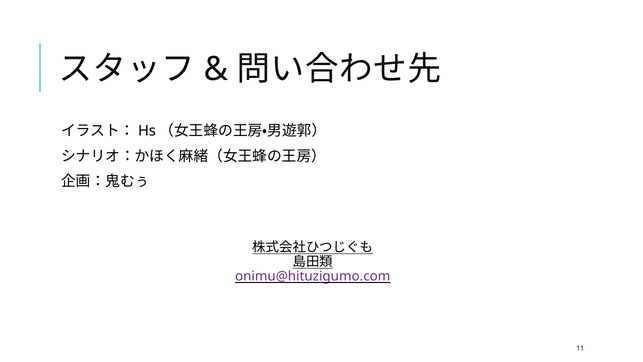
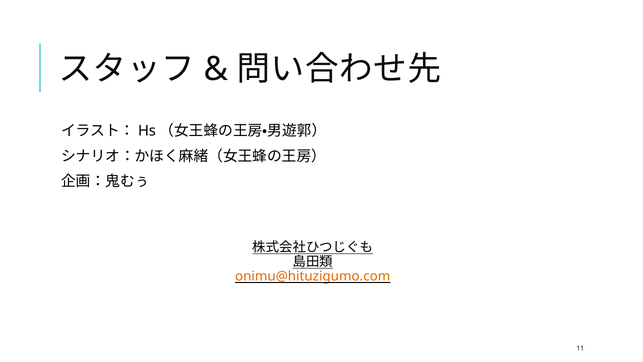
onimu@hituzigumo.com colour: purple -> orange
